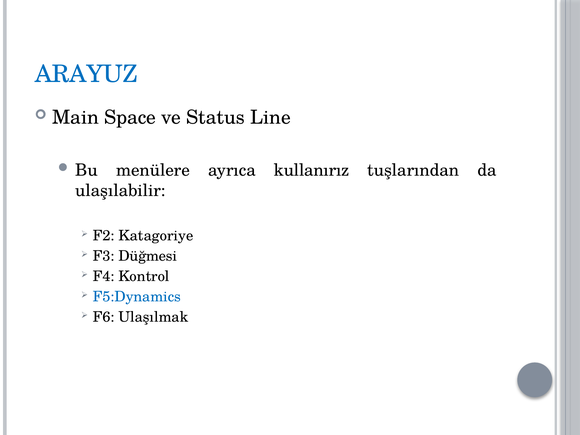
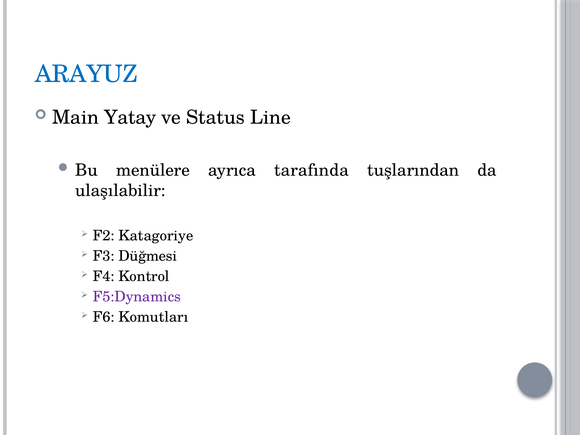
Space: Space -> Yatay
kullanırız: kullanırız -> tarafında
F5:Dynamics colour: blue -> purple
Ulaşılmak: Ulaşılmak -> Komutları
